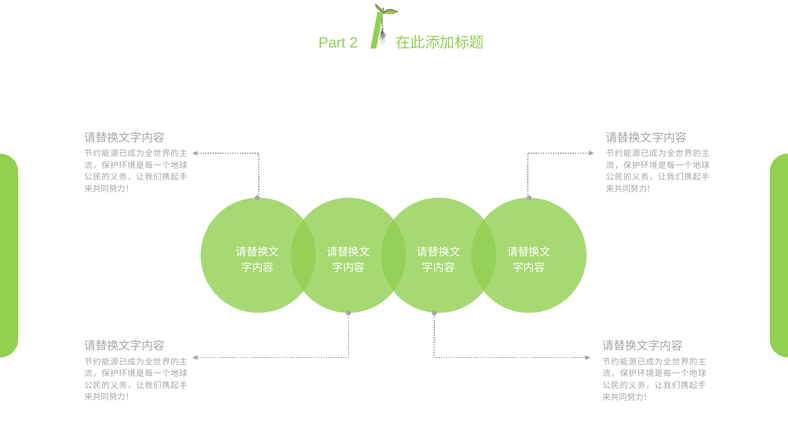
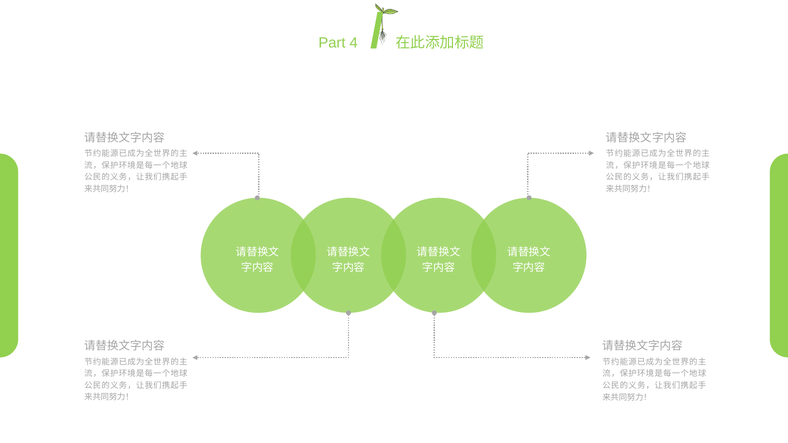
2: 2 -> 4
